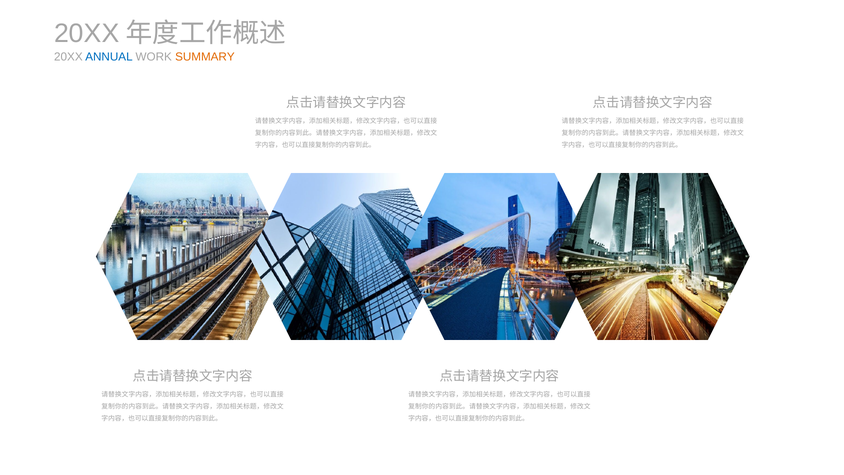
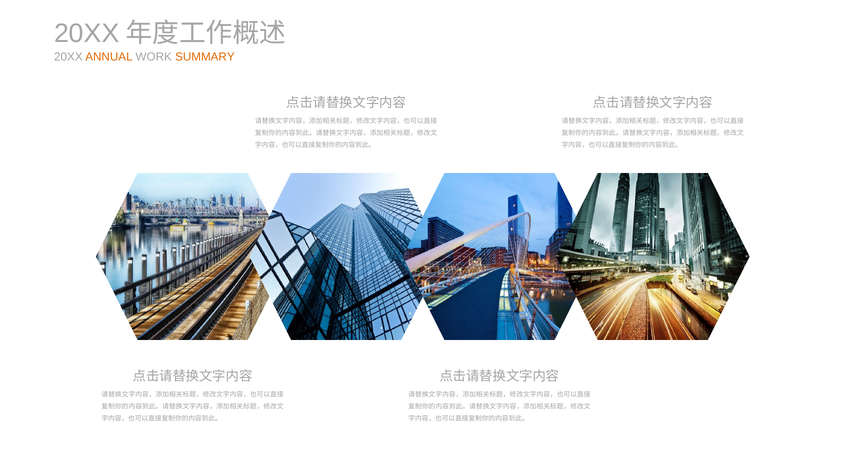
ANNUAL colour: blue -> orange
